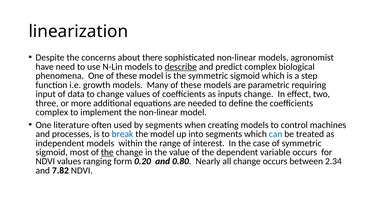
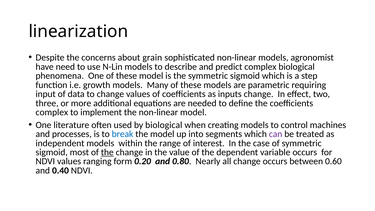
there: there -> grain
describe underline: present -> none
by segments: segments -> biological
can colour: blue -> purple
2.34: 2.34 -> 0.60
7.82: 7.82 -> 0.40
